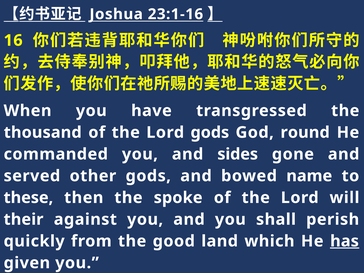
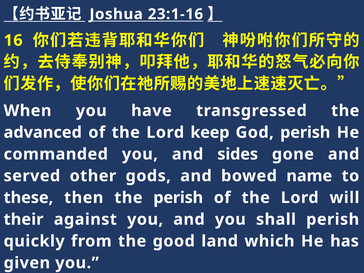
thousand: thousand -> advanced
Lord gods: gods -> keep
God round: round -> perish
the spoke: spoke -> perish
has underline: present -> none
